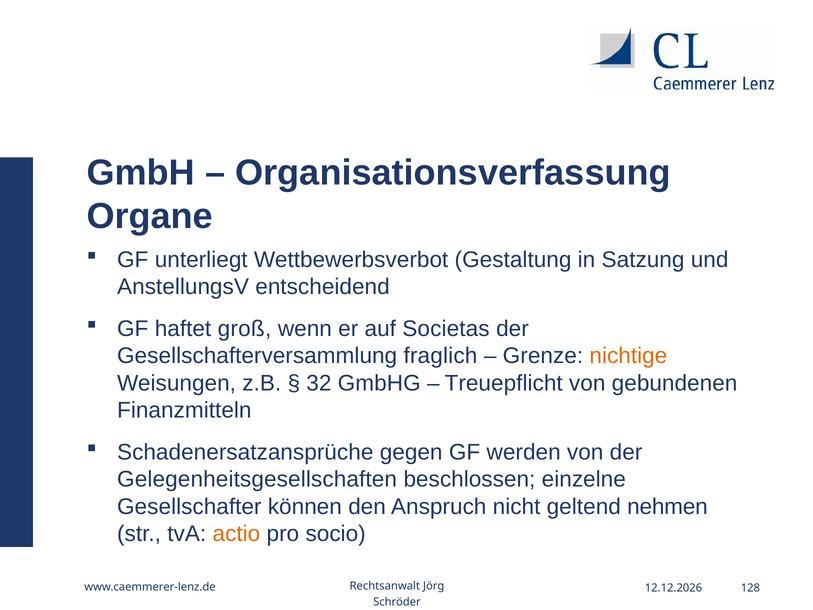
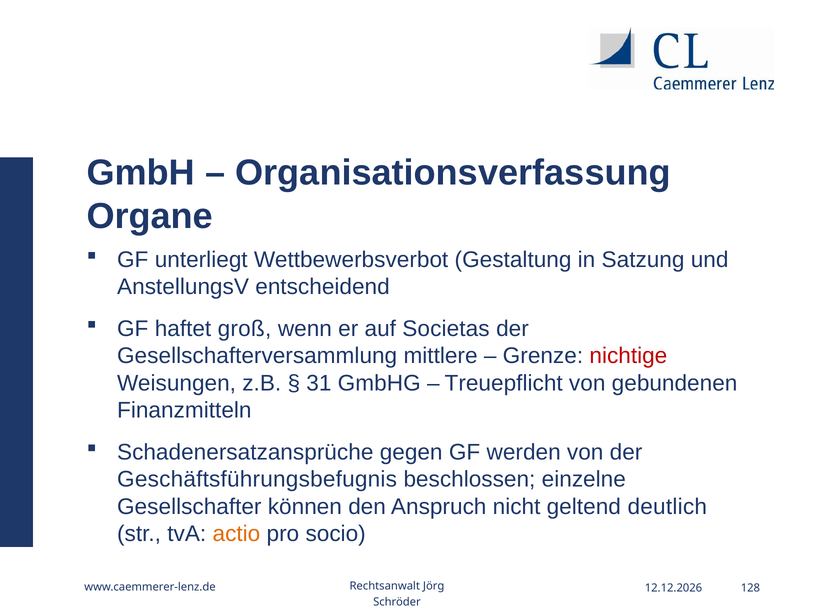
fraglich: fraglich -> mittlere
nichtige colour: orange -> red
32: 32 -> 31
Gelegenheitsgesellschaften: Gelegenheitsgesellschaften -> Geschäftsführungsbefugnis
nehmen: nehmen -> deutlich
